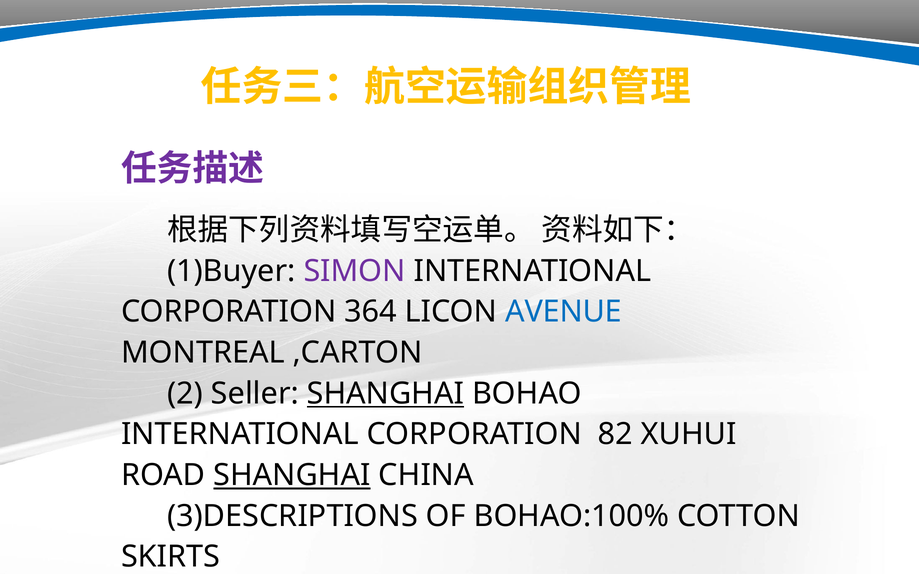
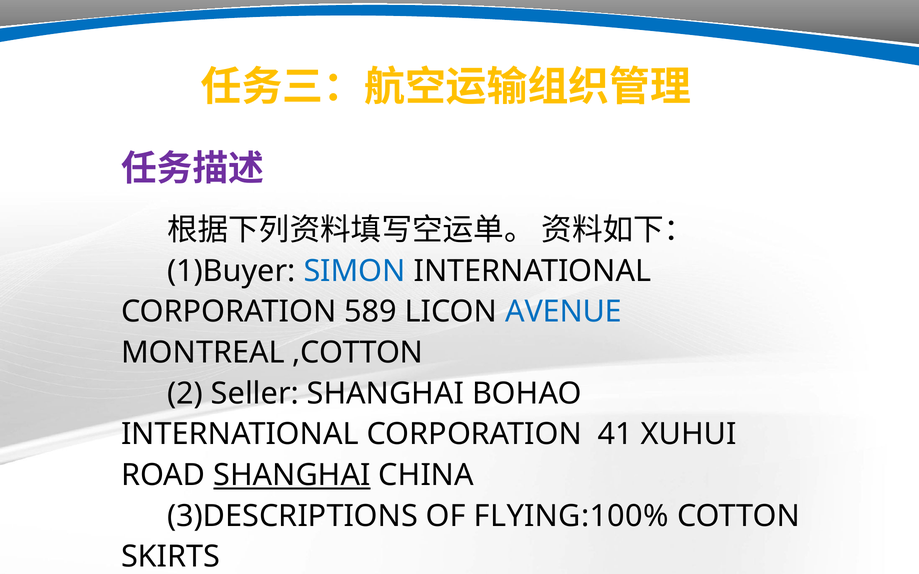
SIMON colour: purple -> blue
364: 364 -> 589
,CARTON: ,CARTON -> ,COTTON
SHANGHAI at (385, 394) underline: present -> none
82: 82 -> 41
BOHAO:100%: BOHAO:100% -> FLYING:100%
